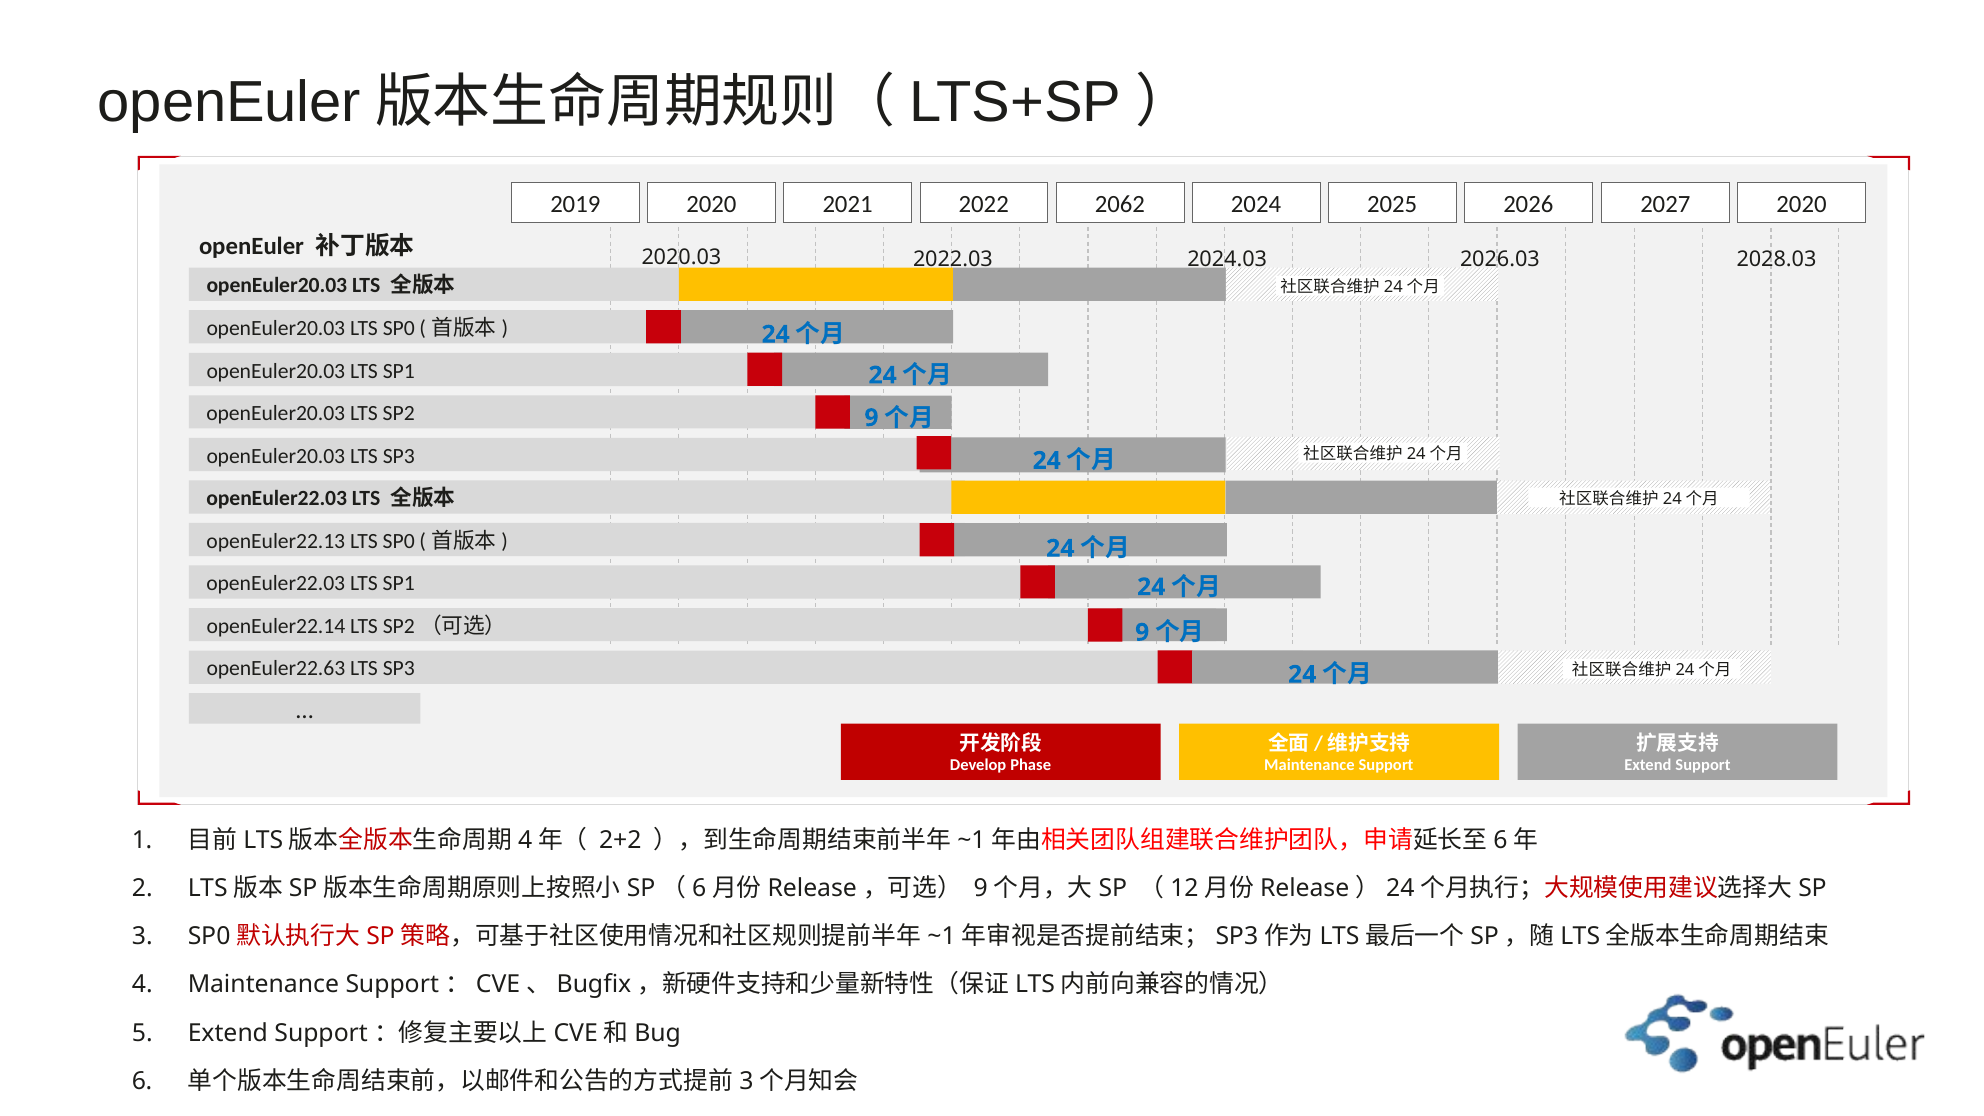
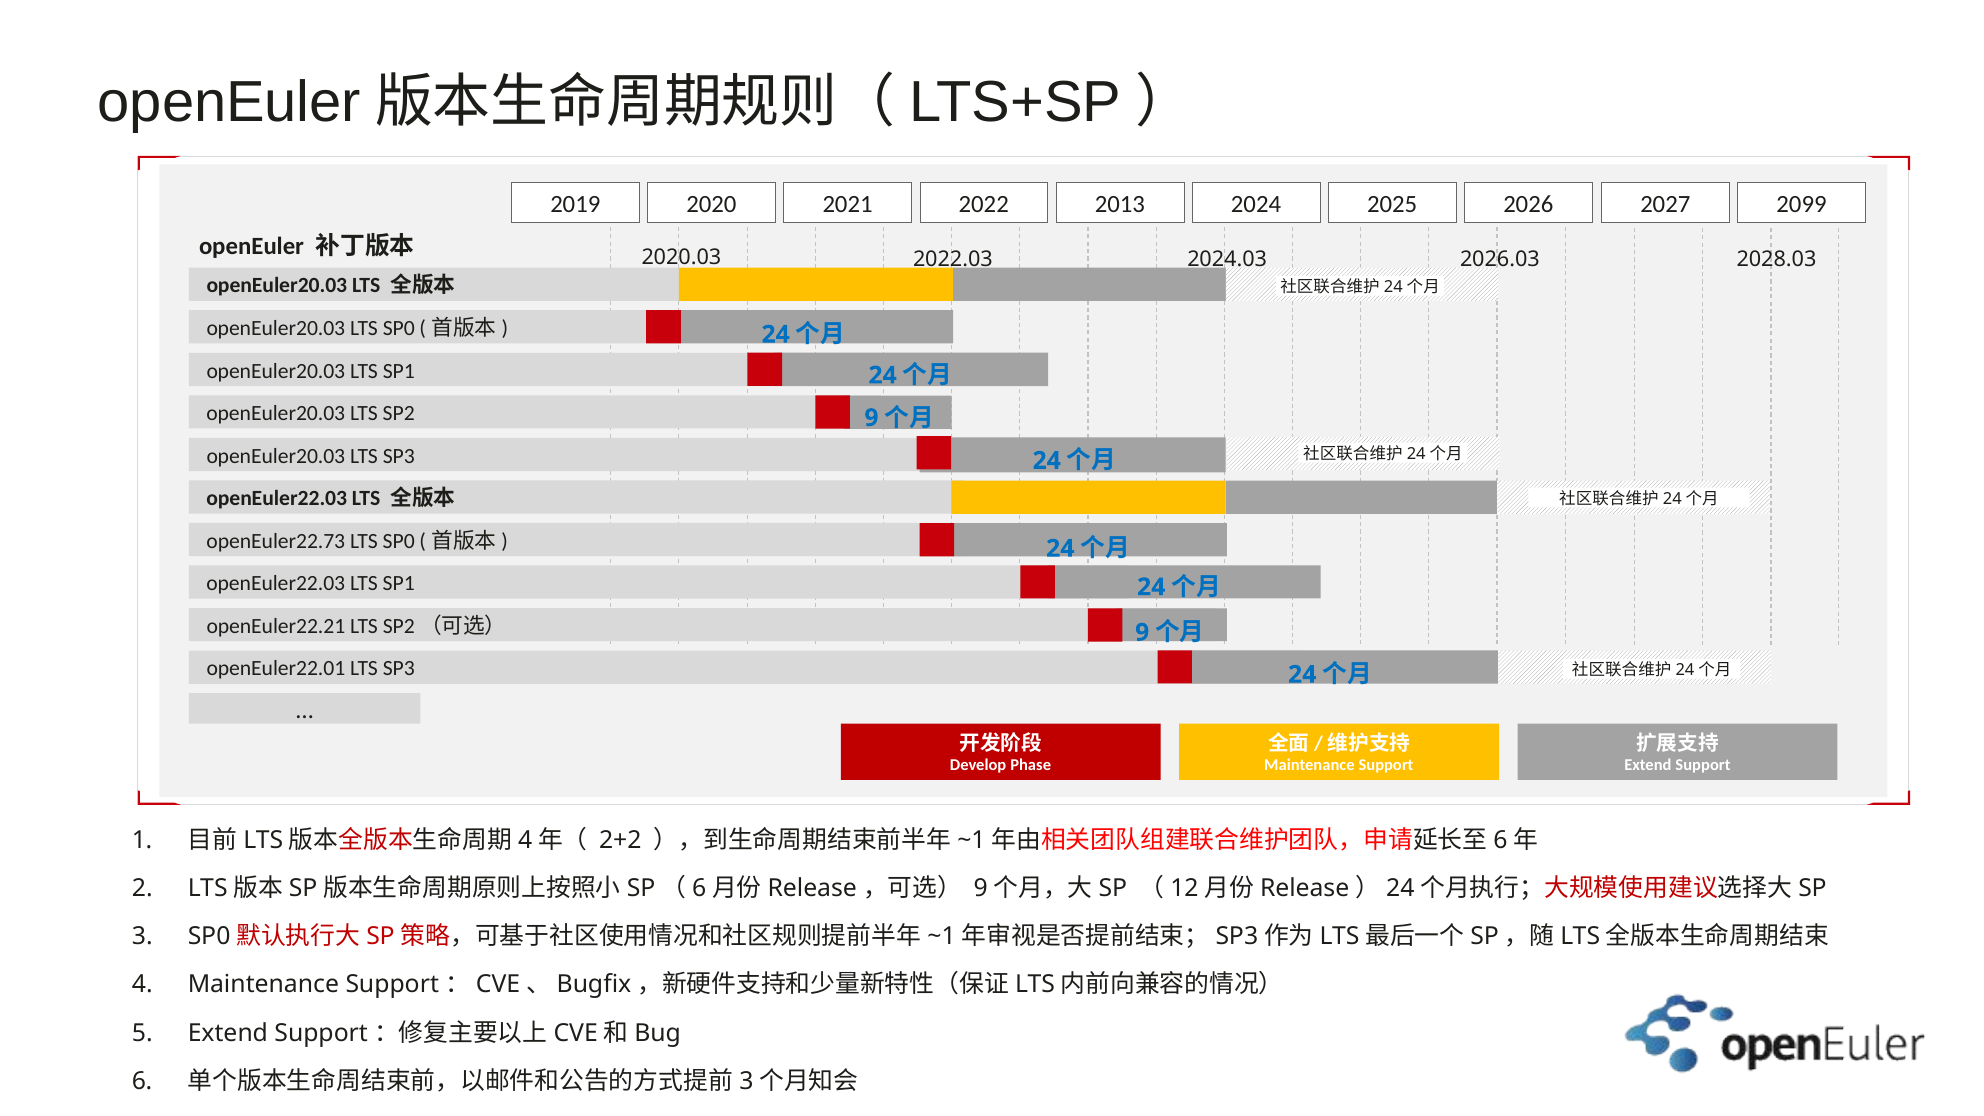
2062: 2062 -> 2013
2027 2020: 2020 -> 2099
openEuler22.13: openEuler22.13 -> openEuler22.73
openEuler22.14: openEuler22.14 -> openEuler22.21
openEuler22.63: openEuler22.63 -> openEuler22.01
